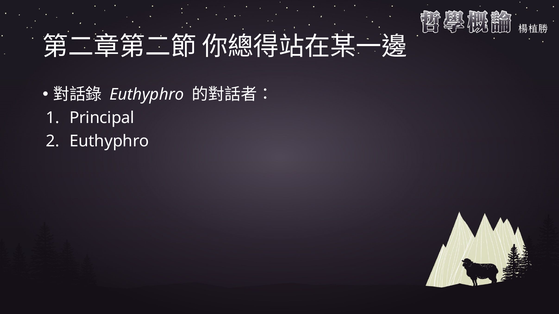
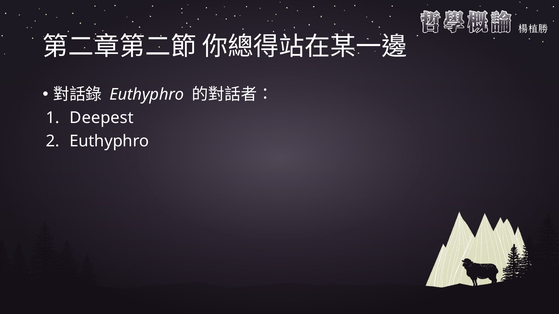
Principal: Principal -> Deepest
